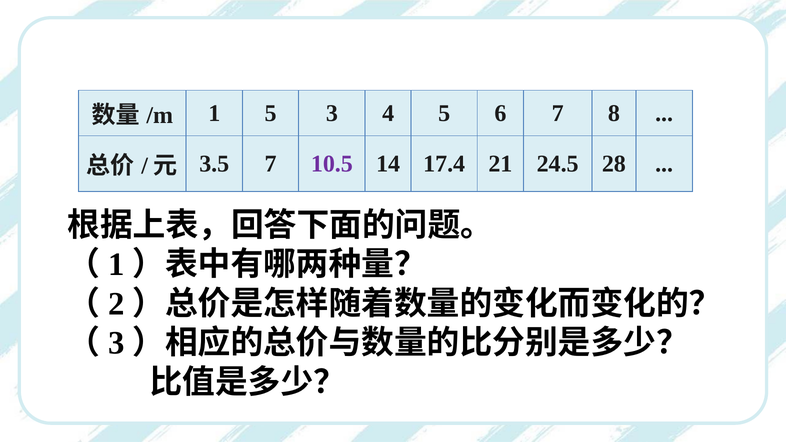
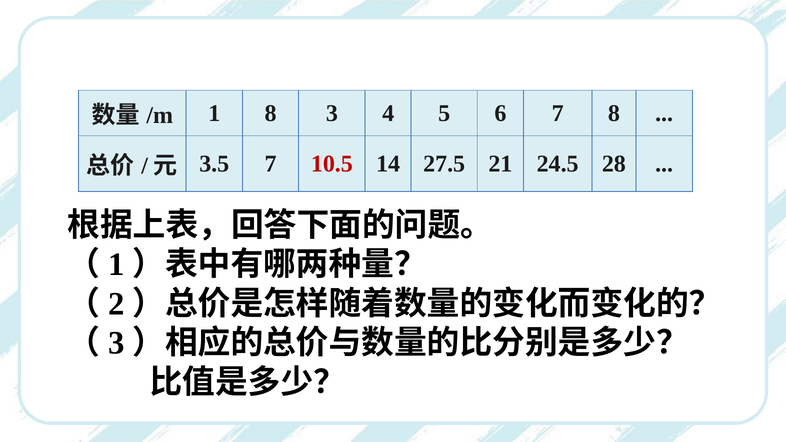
1 5: 5 -> 8
10.5 colour: purple -> red
17.4: 17.4 -> 27.5
